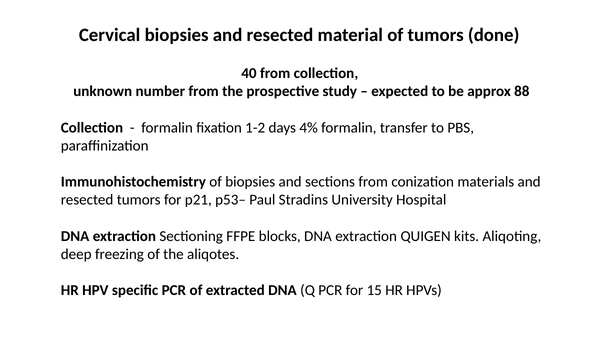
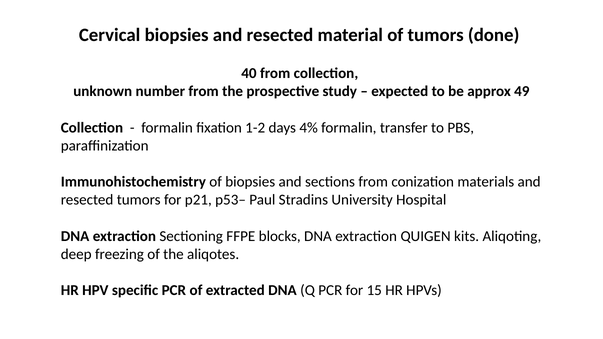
88: 88 -> 49
